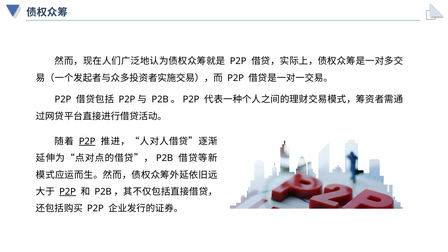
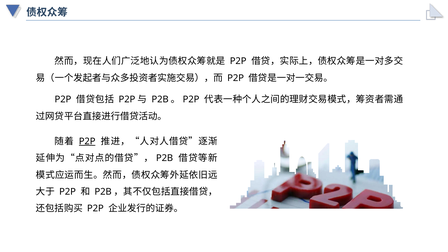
P2P at (68, 192) underline: present -> none
